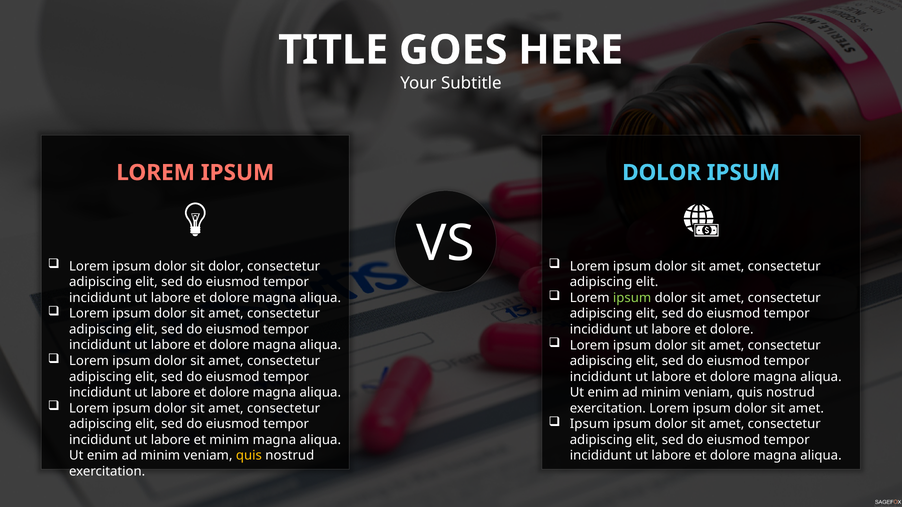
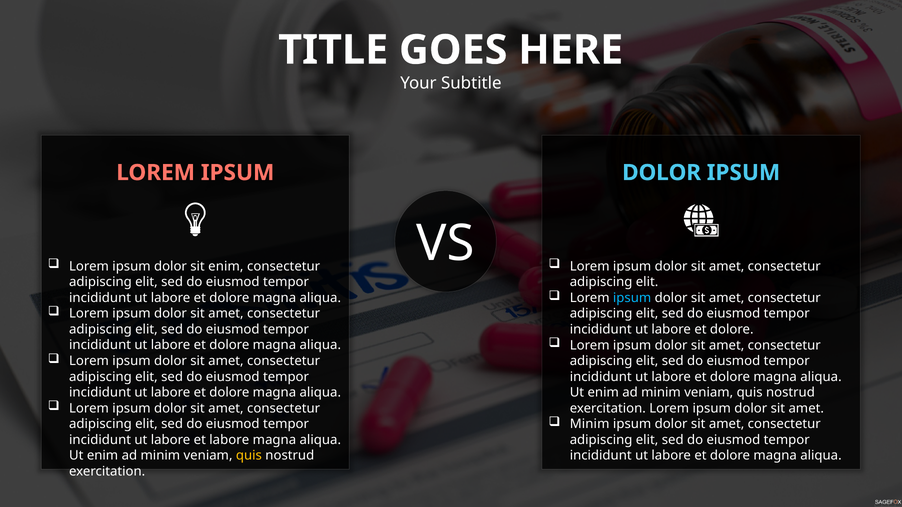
sit dolor: dolor -> enim
ipsum at (632, 298) colour: light green -> light blue
Ipsum at (590, 424): Ipsum -> Minim
et minim: minim -> labore
